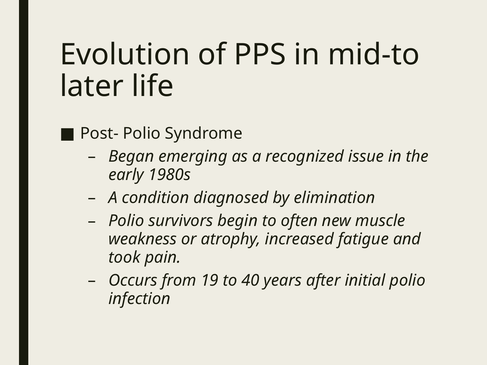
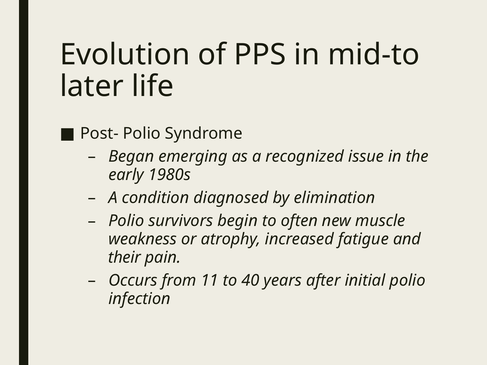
took: took -> their
19: 19 -> 11
